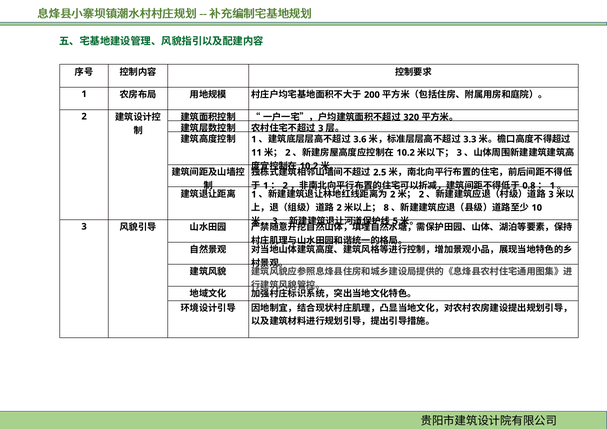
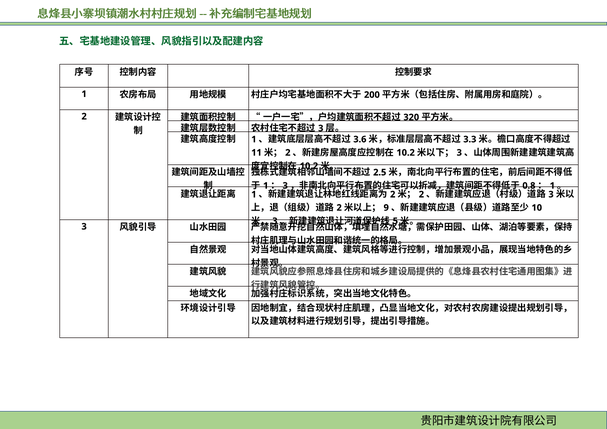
2 at (285, 186): 2 -> 3
8: 8 -> 9
